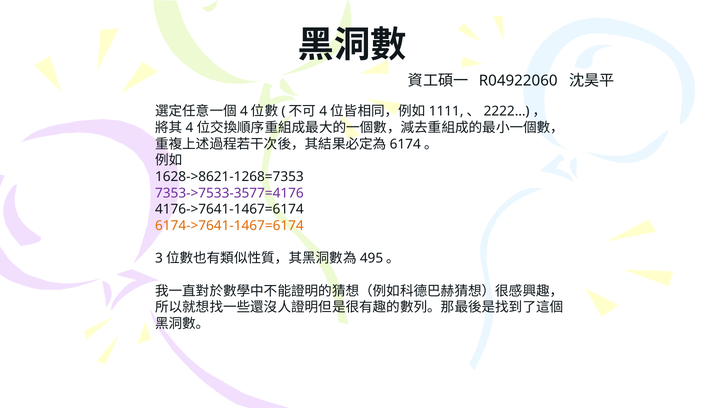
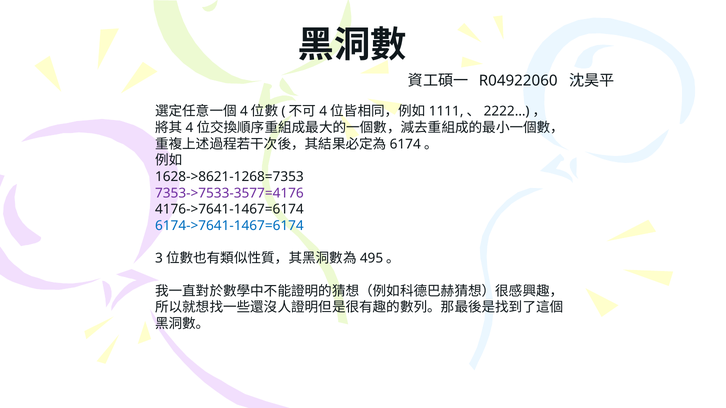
6174->7641-1467=6174 colour: orange -> blue
